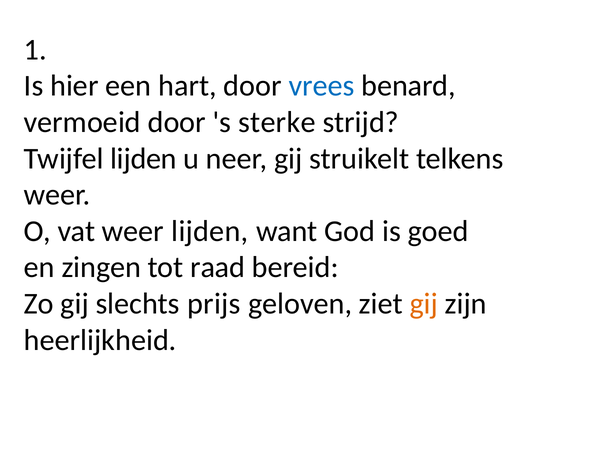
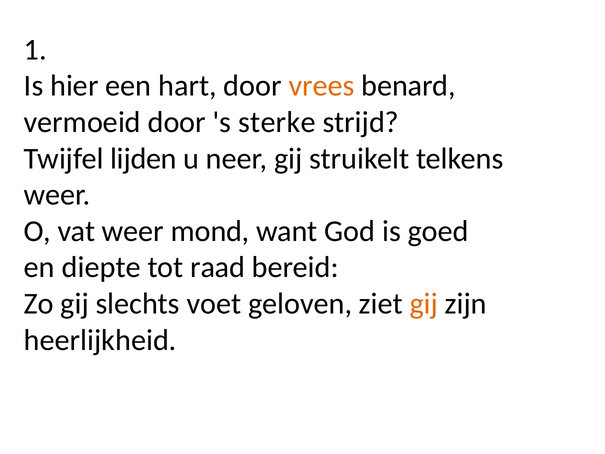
vrees colour: blue -> orange
weer lijden: lijden -> mond
zingen: zingen -> diepte
prijs: prijs -> voet
